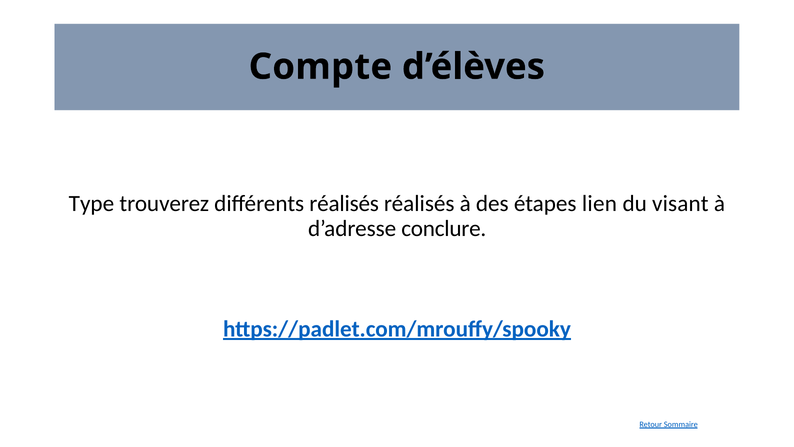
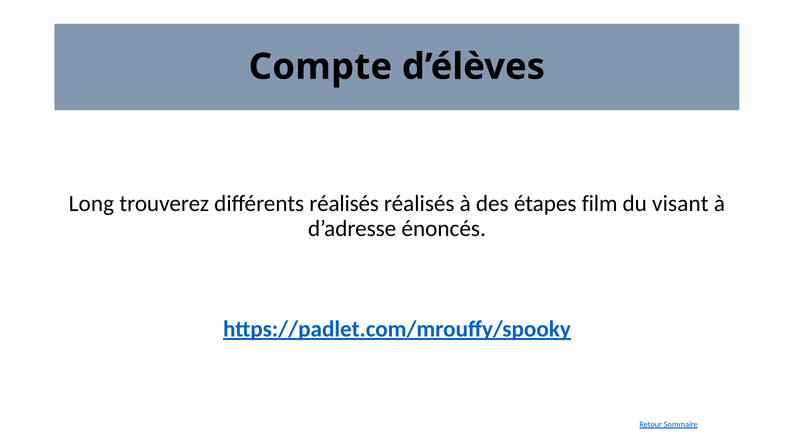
Type: Type -> Long
lien: lien -> film
conclure: conclure -> énoncés
